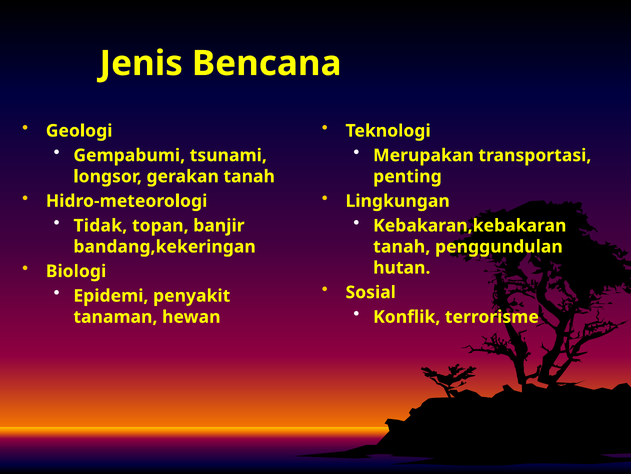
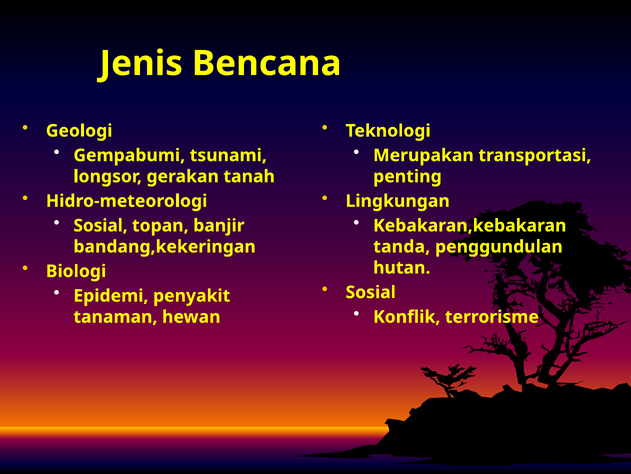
Tidak at (100, 225): Tidak -> Sosial
tanah at (402, 246): tanah -> tanda
